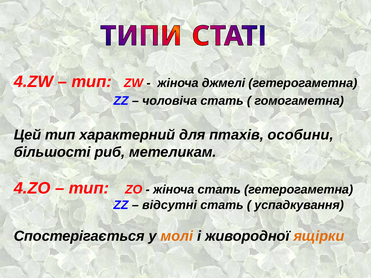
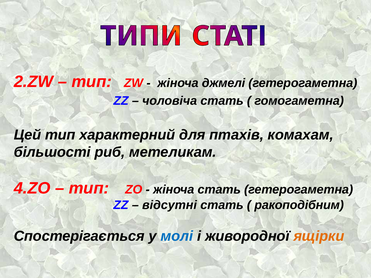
4.ZW: 4.ZW -> 2.ZW
особини: особини -> комахам
успадкування: успадкування -> ракоподібним
молі colour: orange -> blue
